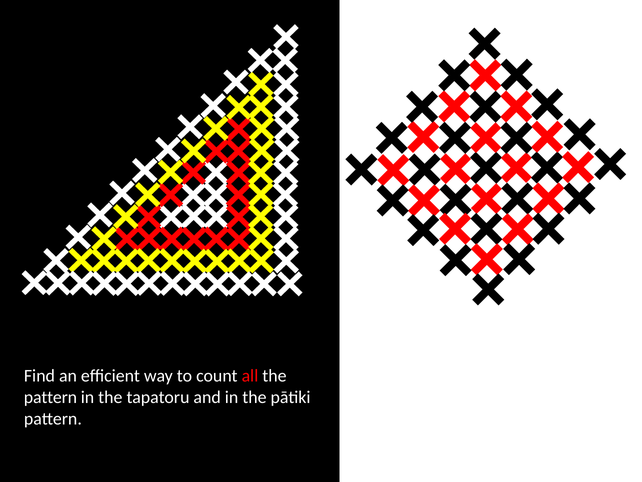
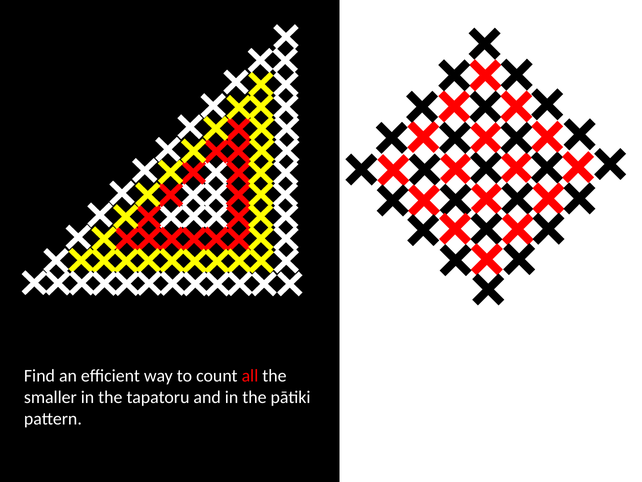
pattern at (50, 397): pattern -> smaller
